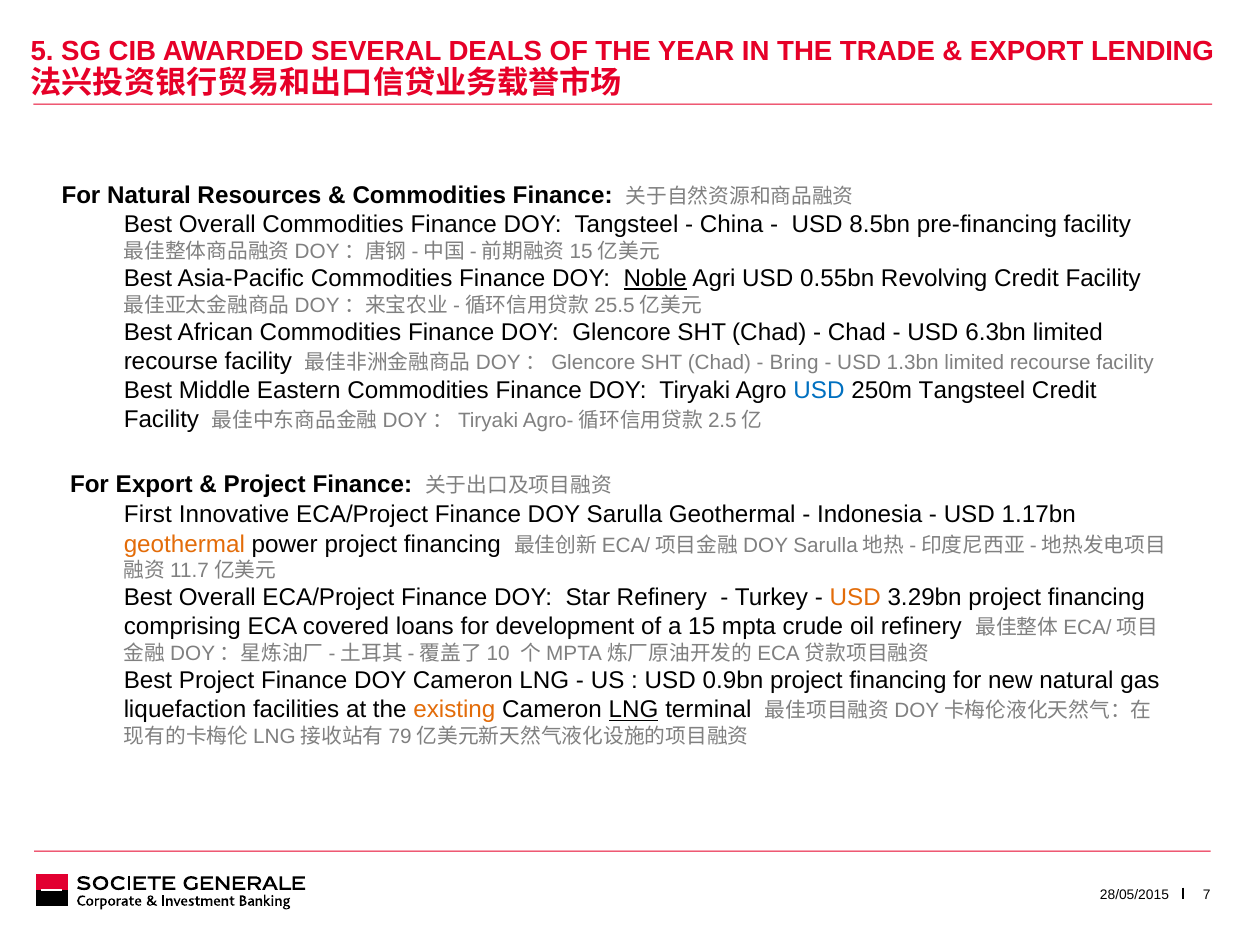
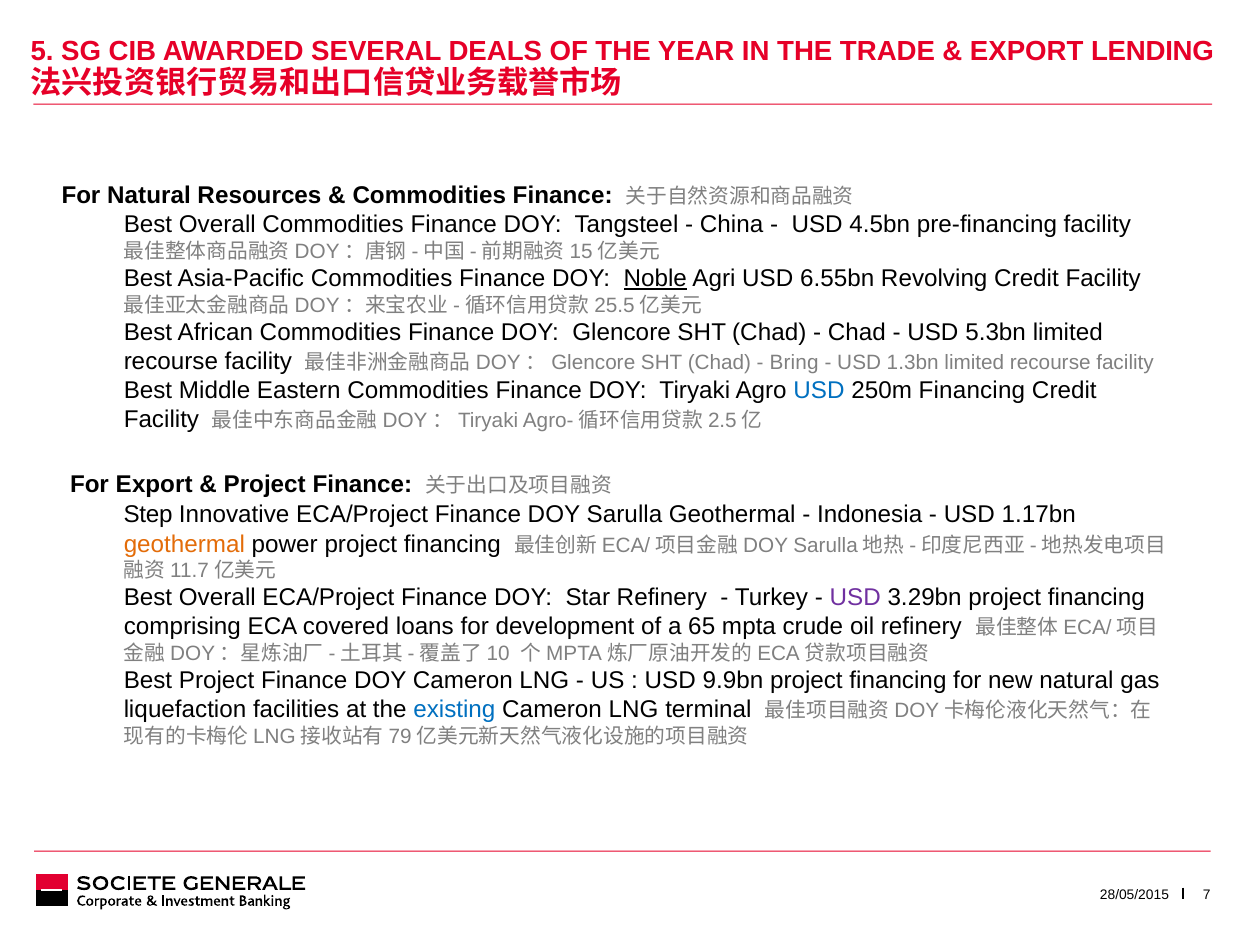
8.5bn: 8.5bn -> 4.5bn
0.55bn: 0.55bn -> 6.55bn
6.3bn: 6.3bn -> 5.3bn
250m Tangsteel: Tangsteel -> Financing
First: First -> Step
USD at (855, 598) colour: orange -> purple
15: 15 -> 65
0.9bn: 0.9bn -> 9.9bn
existing colour: orange -> blue
LNG at (634, 711) underline: present -> none
